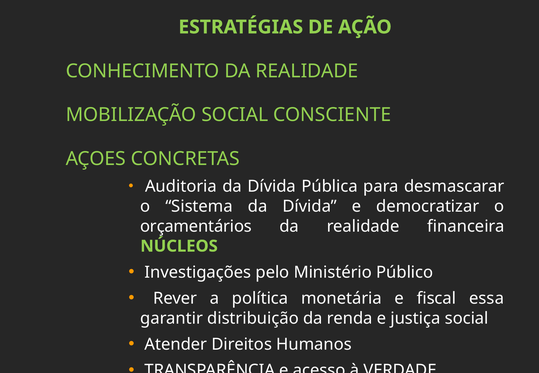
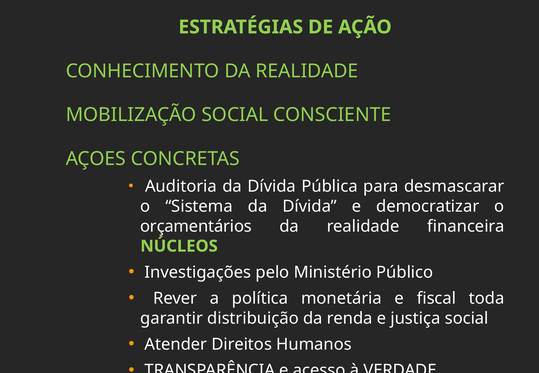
essa: essa -> toda
